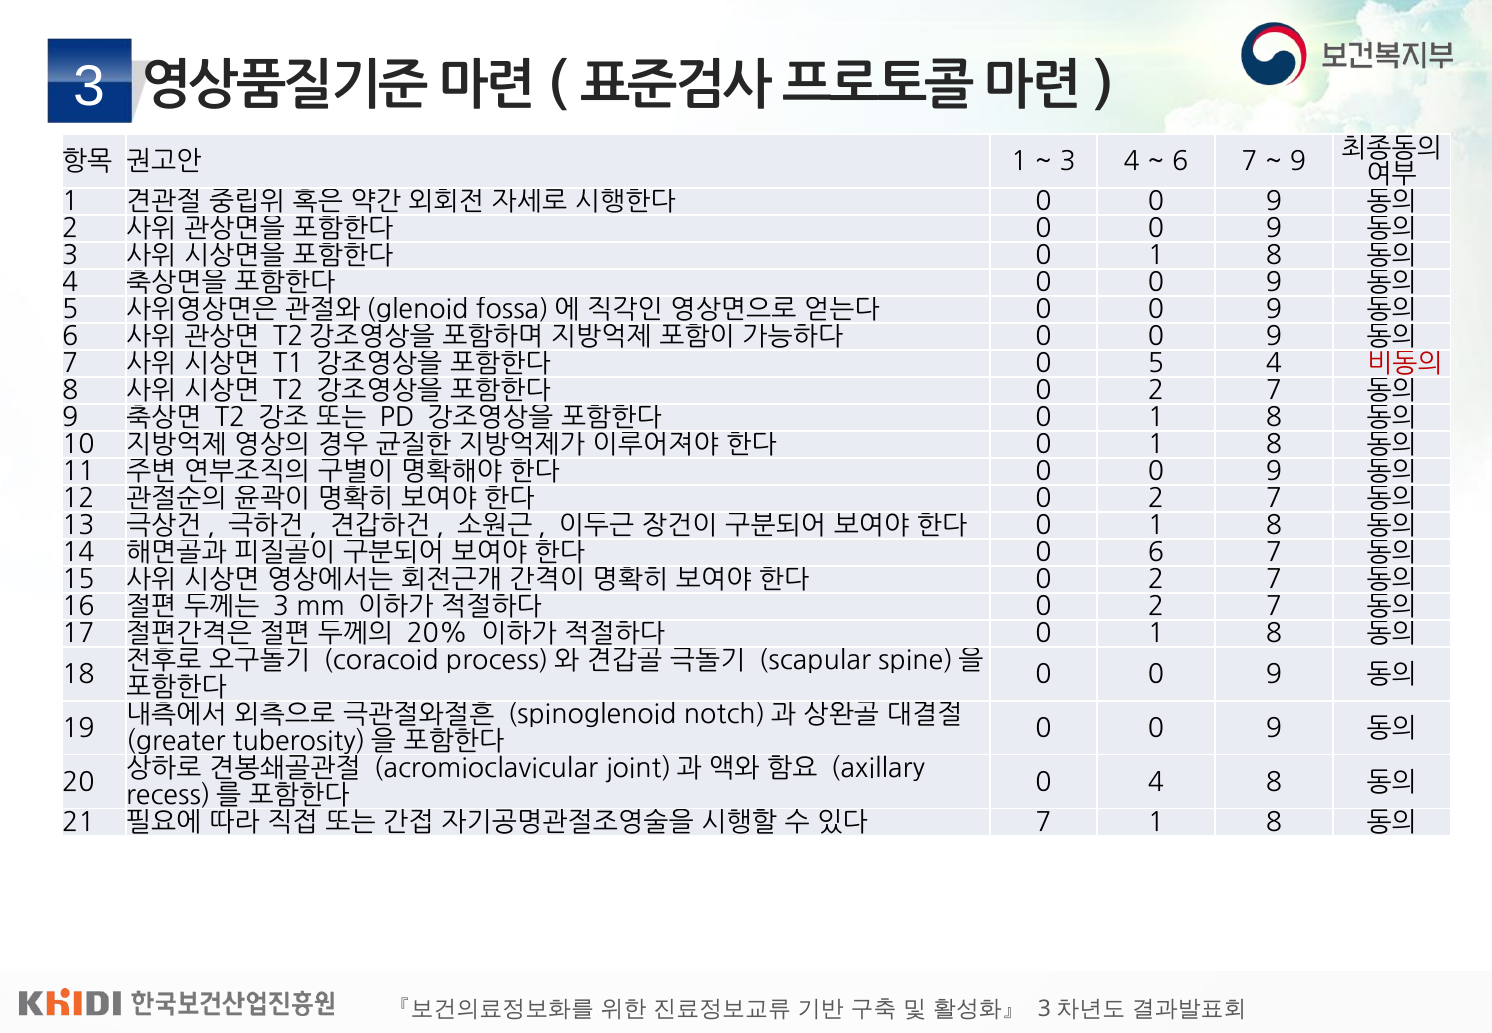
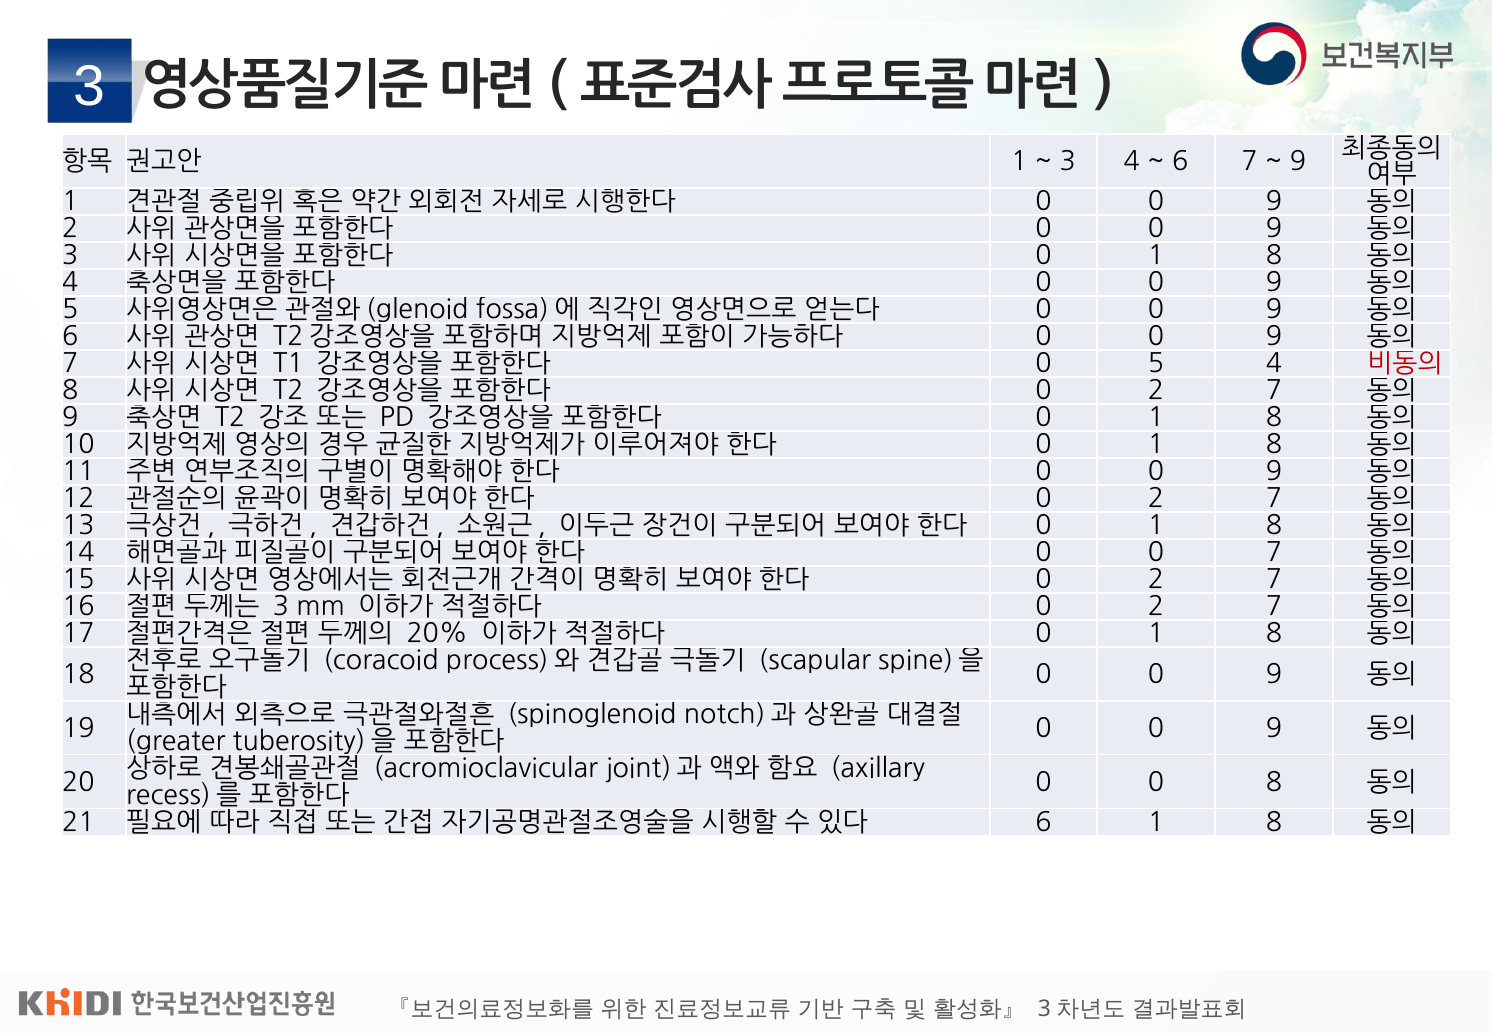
6 at (1156, 553): 6 -> 0
4 at (1156, 782): 4 -> 0
7 at (1044, 823): 7 -> 6
